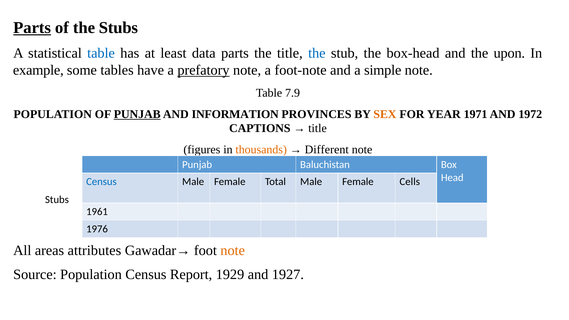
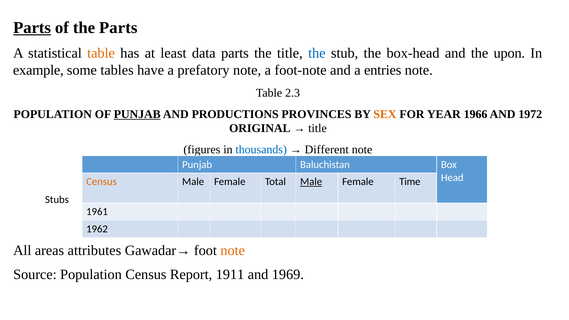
the Stubs: Stubs -> Parts
table at (101, 53) colour: blue -> orange
prefatory underline: present -> none
simple: simple -> entries
7.9: 7.9 -> 2.3
INFORMATION: INFORMATION -> PRODUCTIONS
1971: 1971 -> 1966
CAPTIONS: CAPTIONS -> ORIGINAL
thousands colour: orange -> blue
Census at (101, 182) colour: blue -> orange
Male at (311, 182) underline: none -> present
Cells: Cells -> Time
1976: 1976 -> 1962
1929: 1929 -> 1911
1927: 1927 -> 1969
